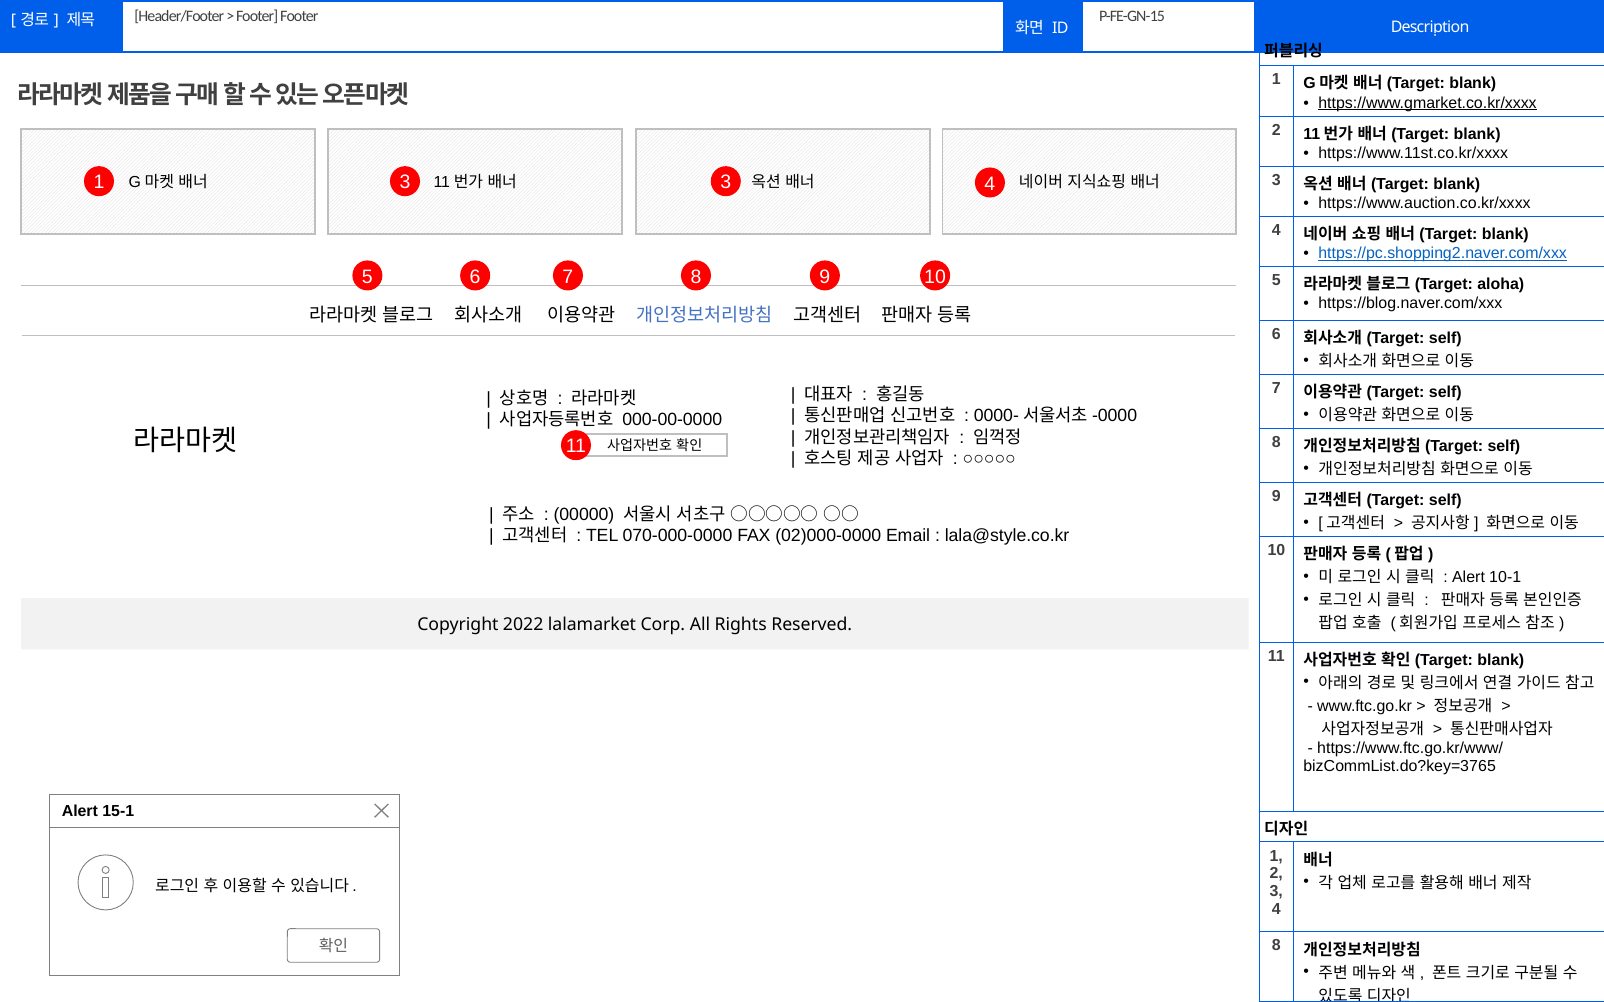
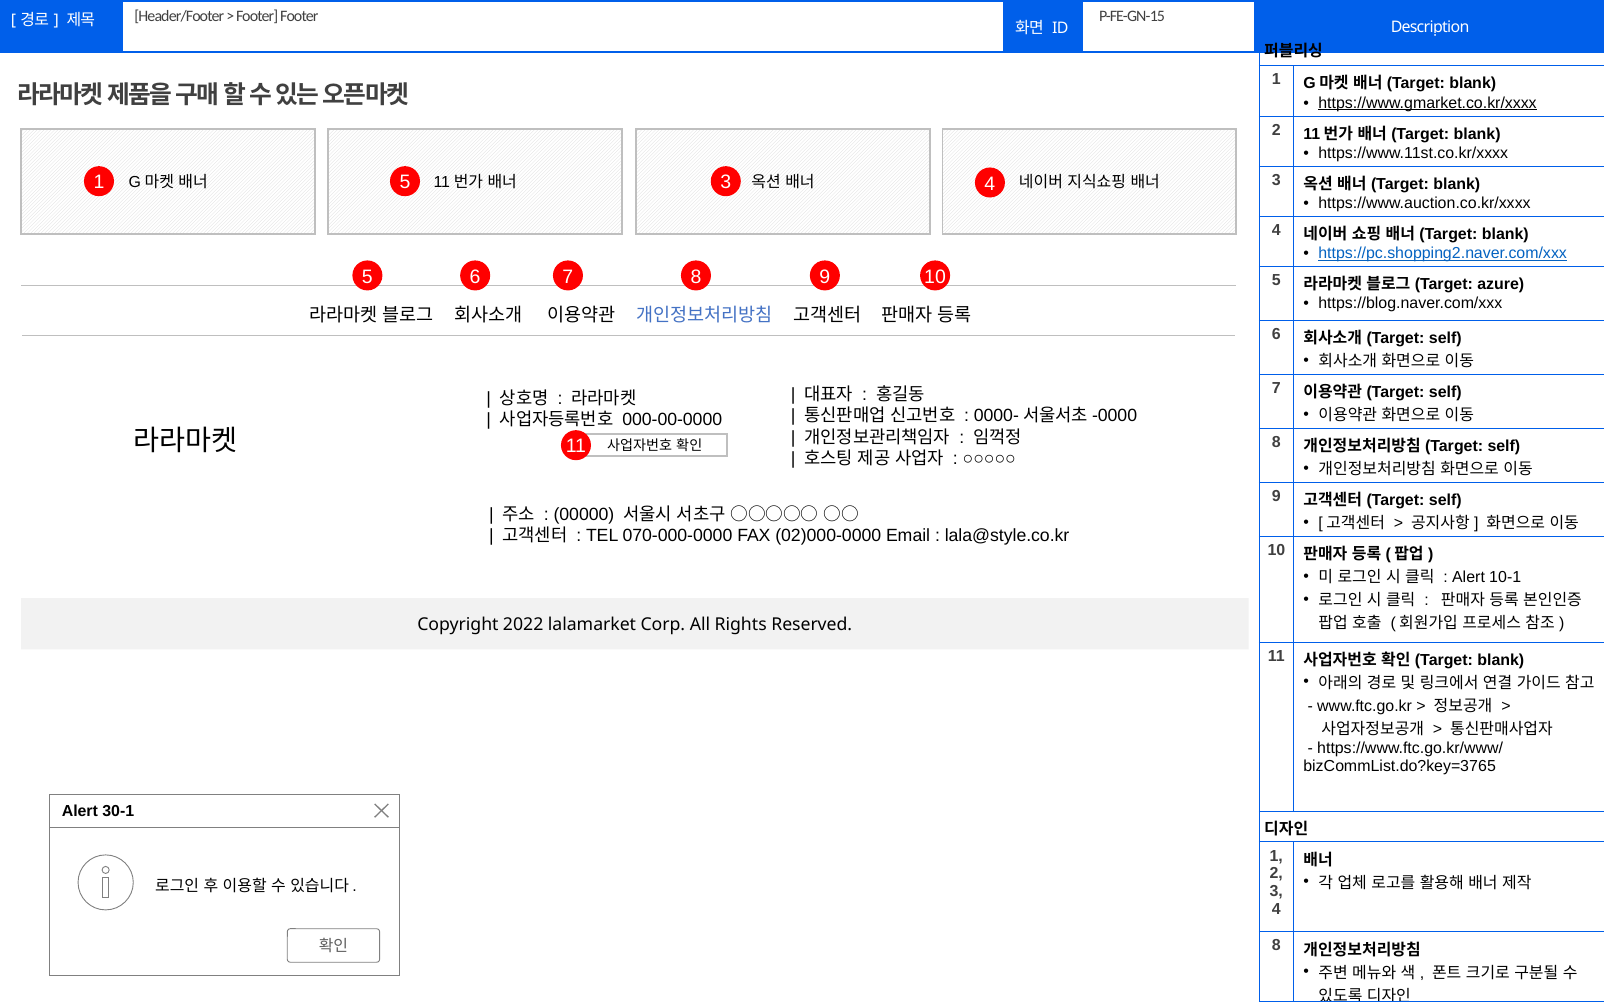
1 3: 3 -> 5
aloha: aloha -> azure
15-1: 15-1 -> 30-1
